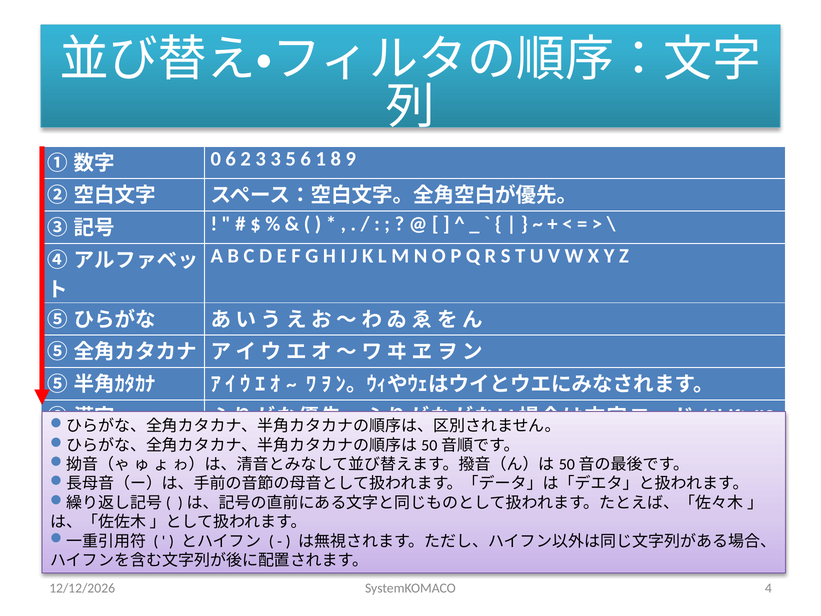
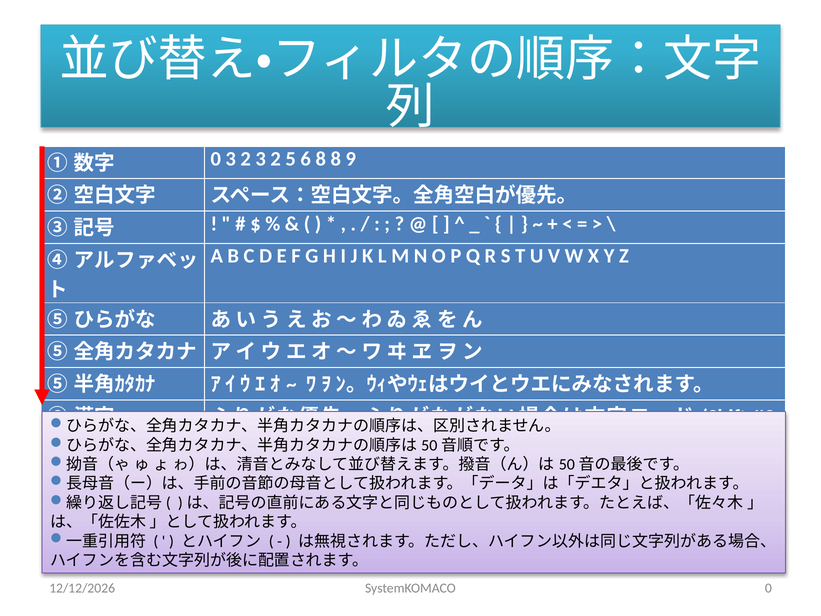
0 6: 6 -> 3
2 3 3: 3 -> 2
6 1: 1 -> 8
SystemKOMACO 4: 4 -> 0
